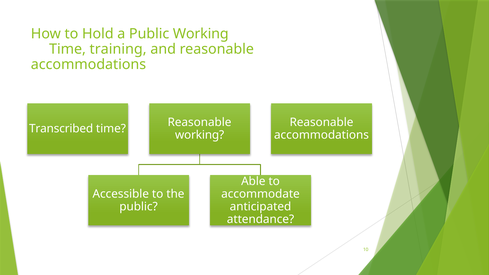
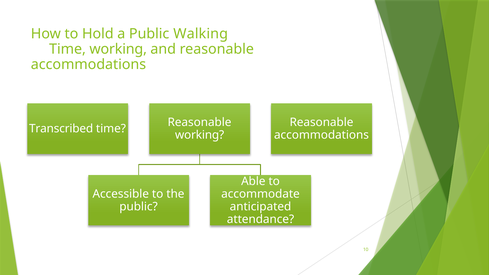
Public Working: Working -> Walking
Time training: training -> working
